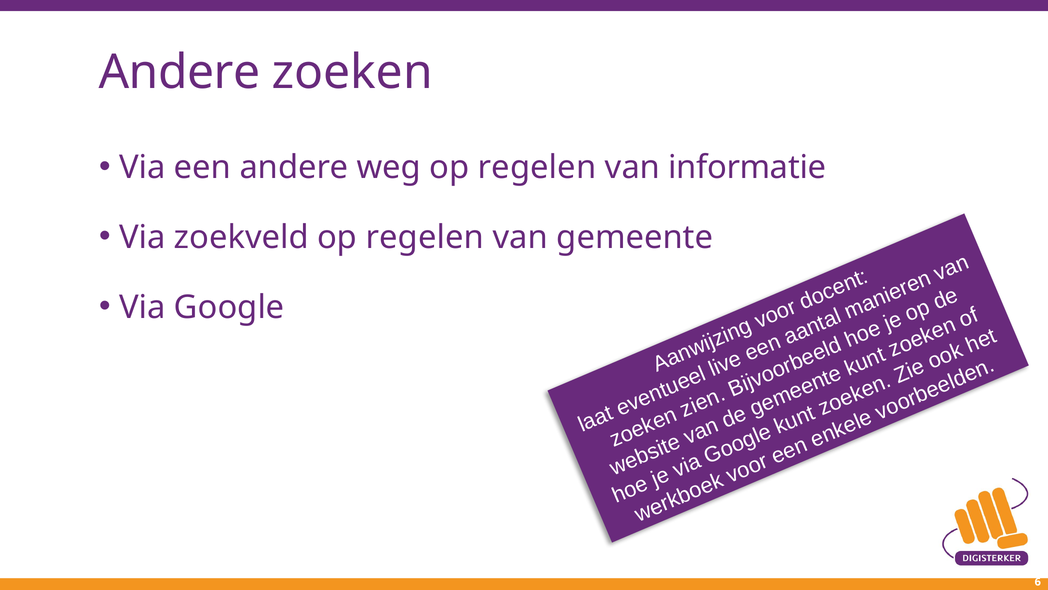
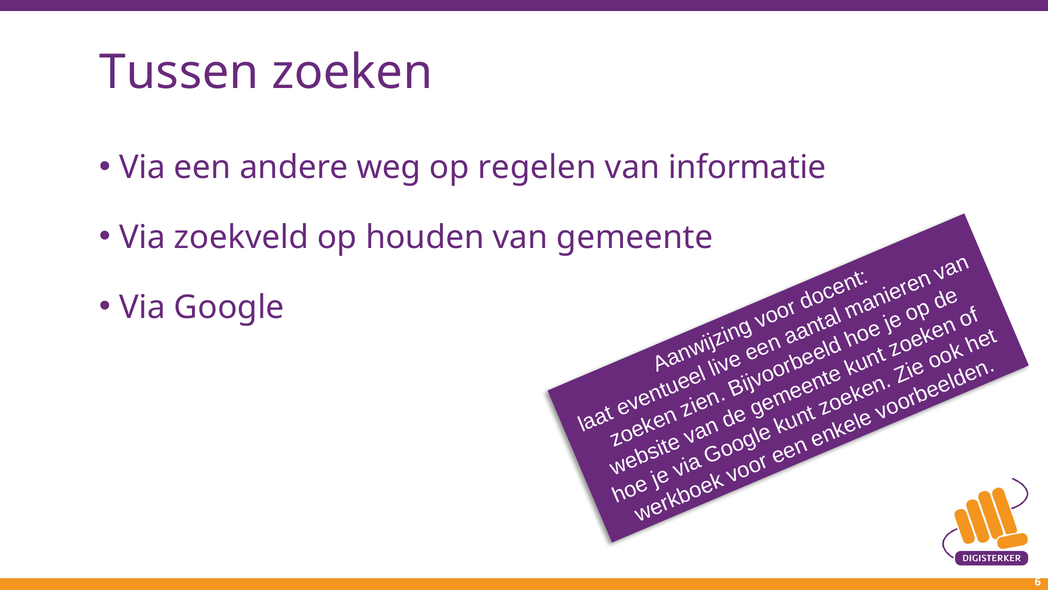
Andere at (179, 72): Andere -> Tussen
zoekveld op regelen: regelen -> houden
